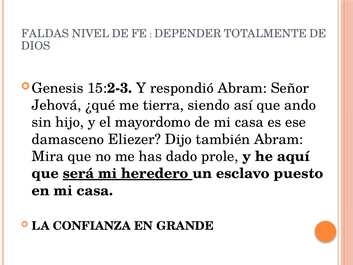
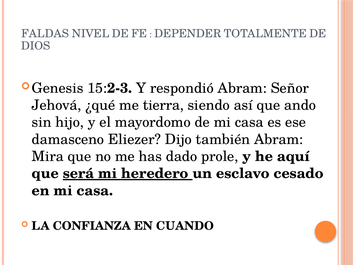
puesto: puesto -> cesado
GRANDE: GRANDE -> CUANDO
